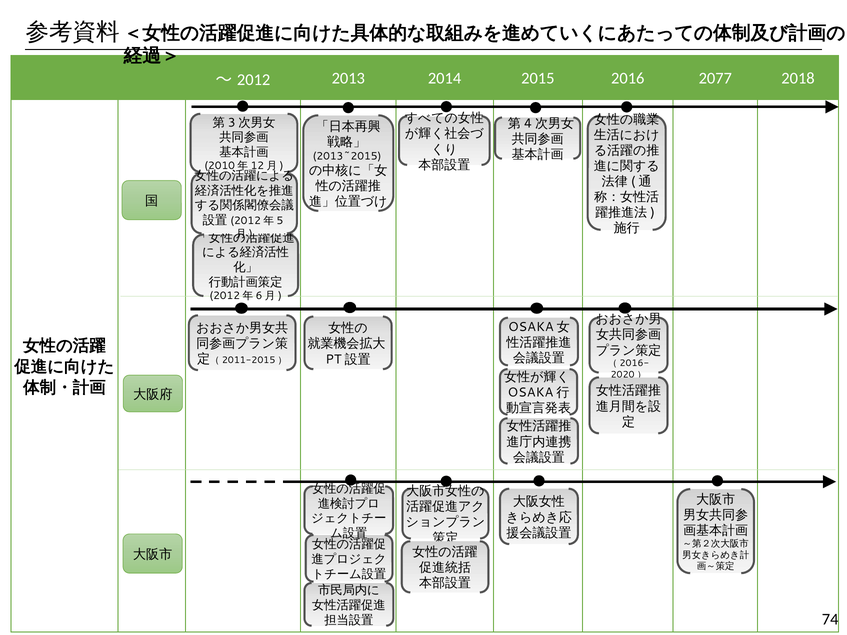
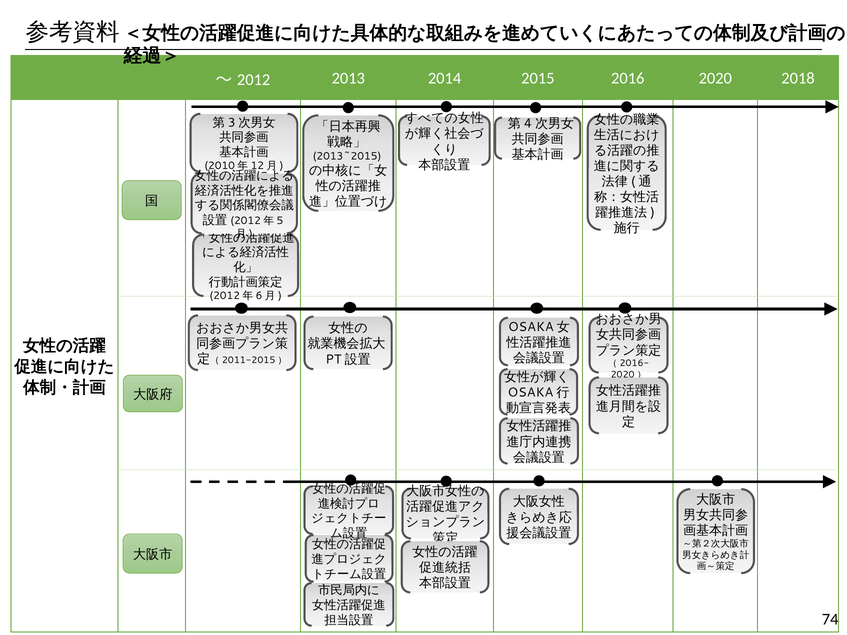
2016 2077: 2077 -> 2020
